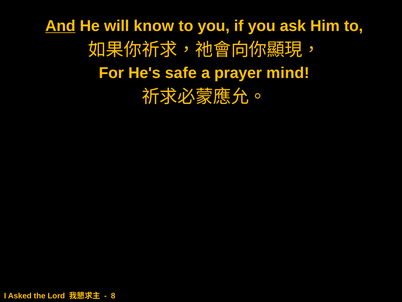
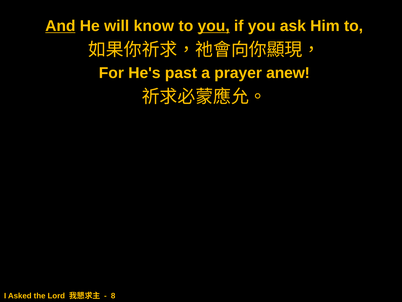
you at (214, 26) underline: none -> present
safe: safe -> past
mind: mind -> anew
